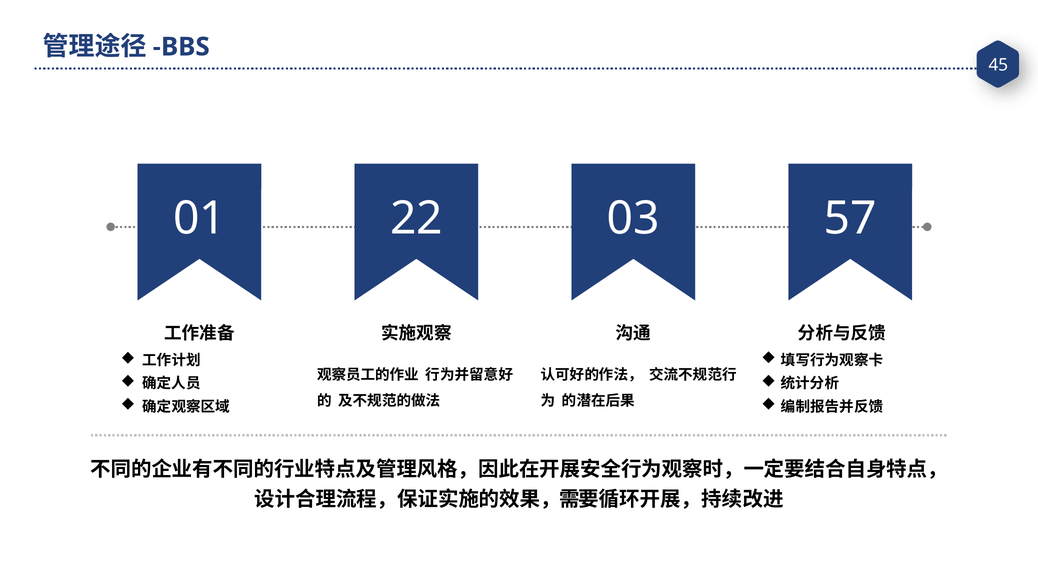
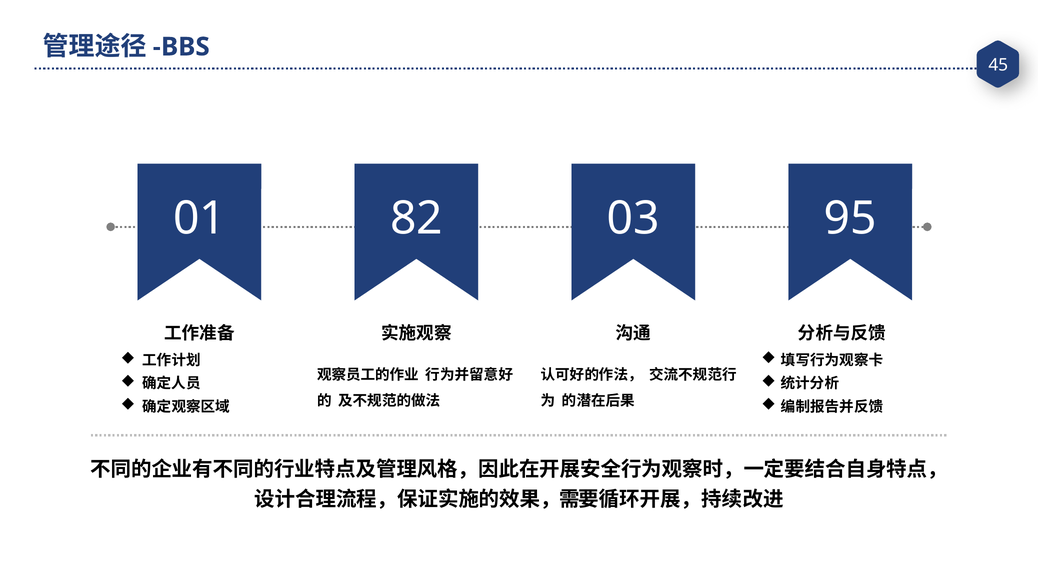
22: 22 -> 82
57: 57 -> 95
